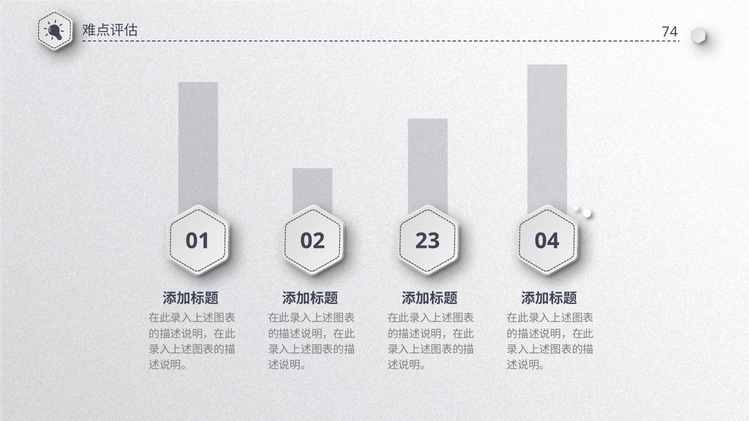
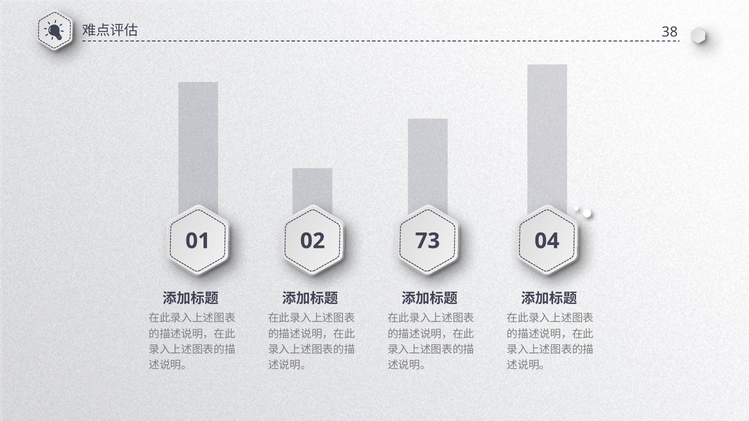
74: 74 -> 38
23: 23 -> 73
